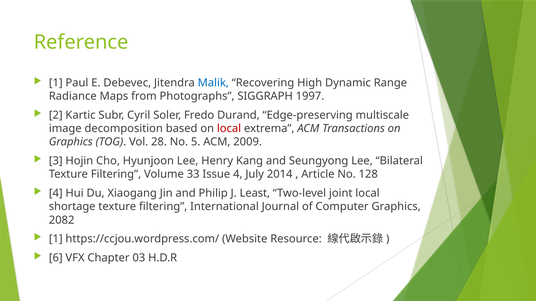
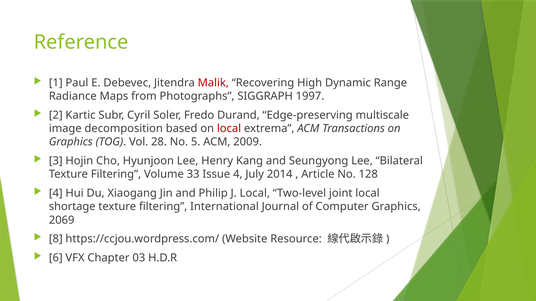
Malik colour: blue -> red
J Least: Least -> Local
2082: 2082 -> 2069
1 at (56, 239): 1 -> 8
